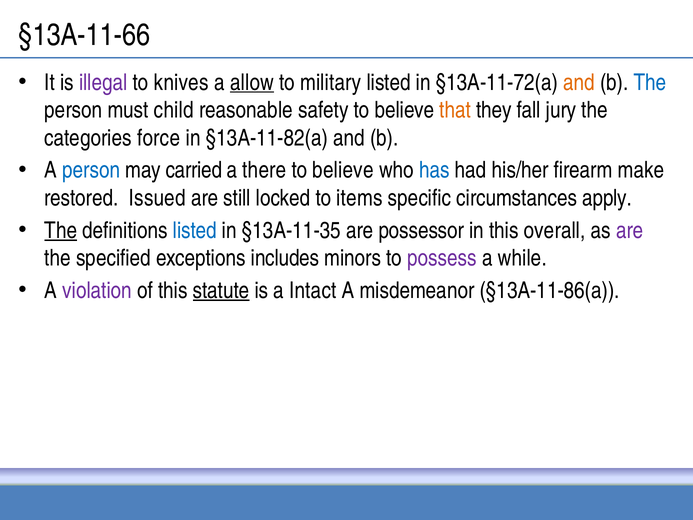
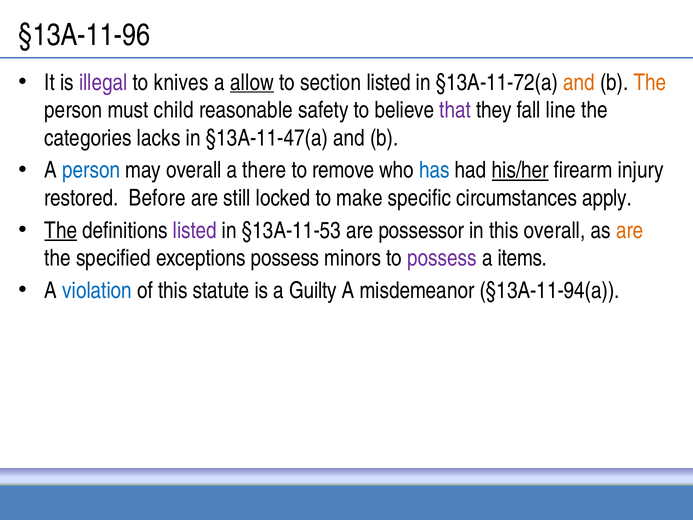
§13A-11-66: §13A-11-66 -> §13A-11-96
military: military -> section
The at (650, 82) colour: blue -> orange
that colour: orange -> purple
jury: jury -> line
force: force -> lacks
§13A-11-82(a: §13A-11-82(a -> §13A-11-47(a
may carried: carried -> overall
believe at (343, 170): believe -> remove
his/her underline: none -> present
make: make -> injury
Issued: Issued -> Before
items: items -> make
listed at (195, 230) colour: blue -> purple
§13A-11-35: §13A-11-35 -> §13A-11-53
are at (630, 230) colour: purple -> orange
exceptions includes: includes -> possess
while: while -> items
violation colour: purple -> blue
statute underline: present -> none
Intact: Intact -> Guilty
§13A-11-86(a: §13A-11-86(a -> §13A-11-94(a
